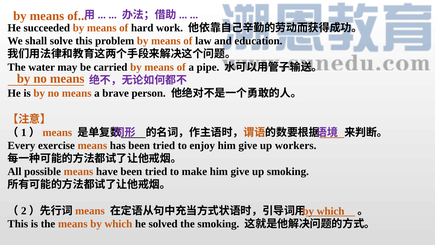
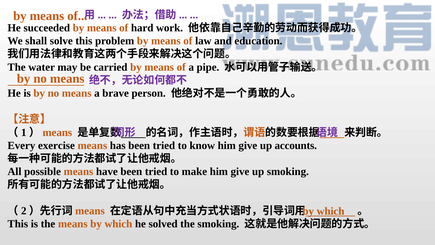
enjoy: enjoy -> know
workers: workers -> accounts
